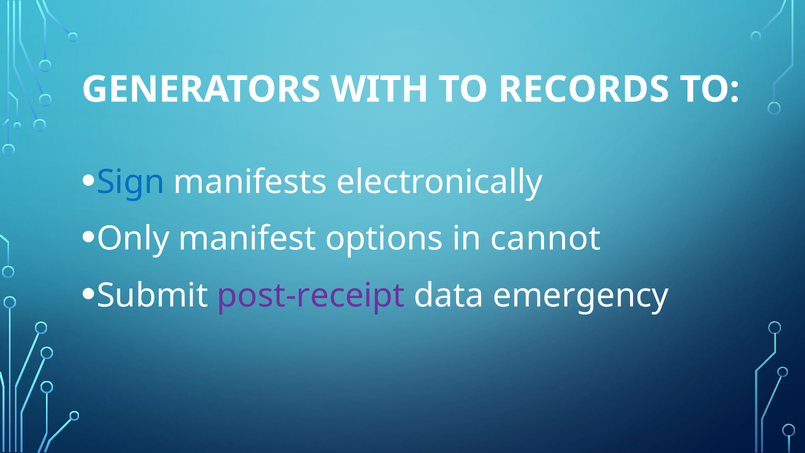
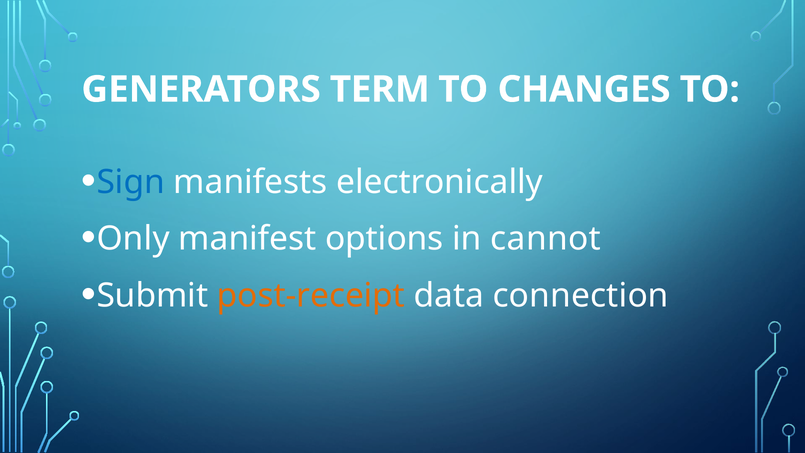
WITH: WITH -> TERM
RECORDS: RECORDS -> CHANGES
post-receipt colour: purple -> orange
emergency: emergency -> connection
